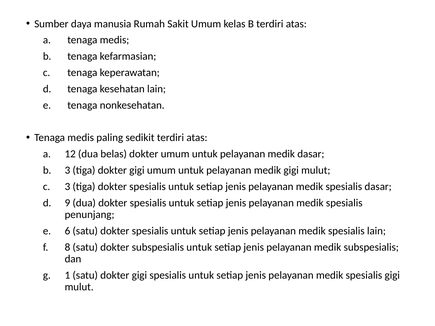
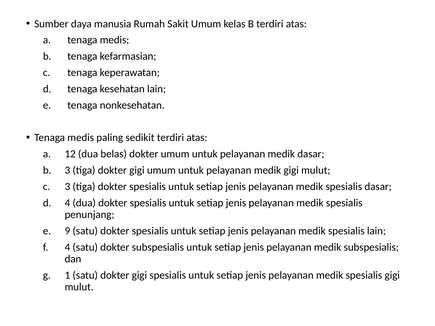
9 at (67, 203): 9 -> 4
6: 6 -> 9
8 at (67, 247): 8 -> 4
